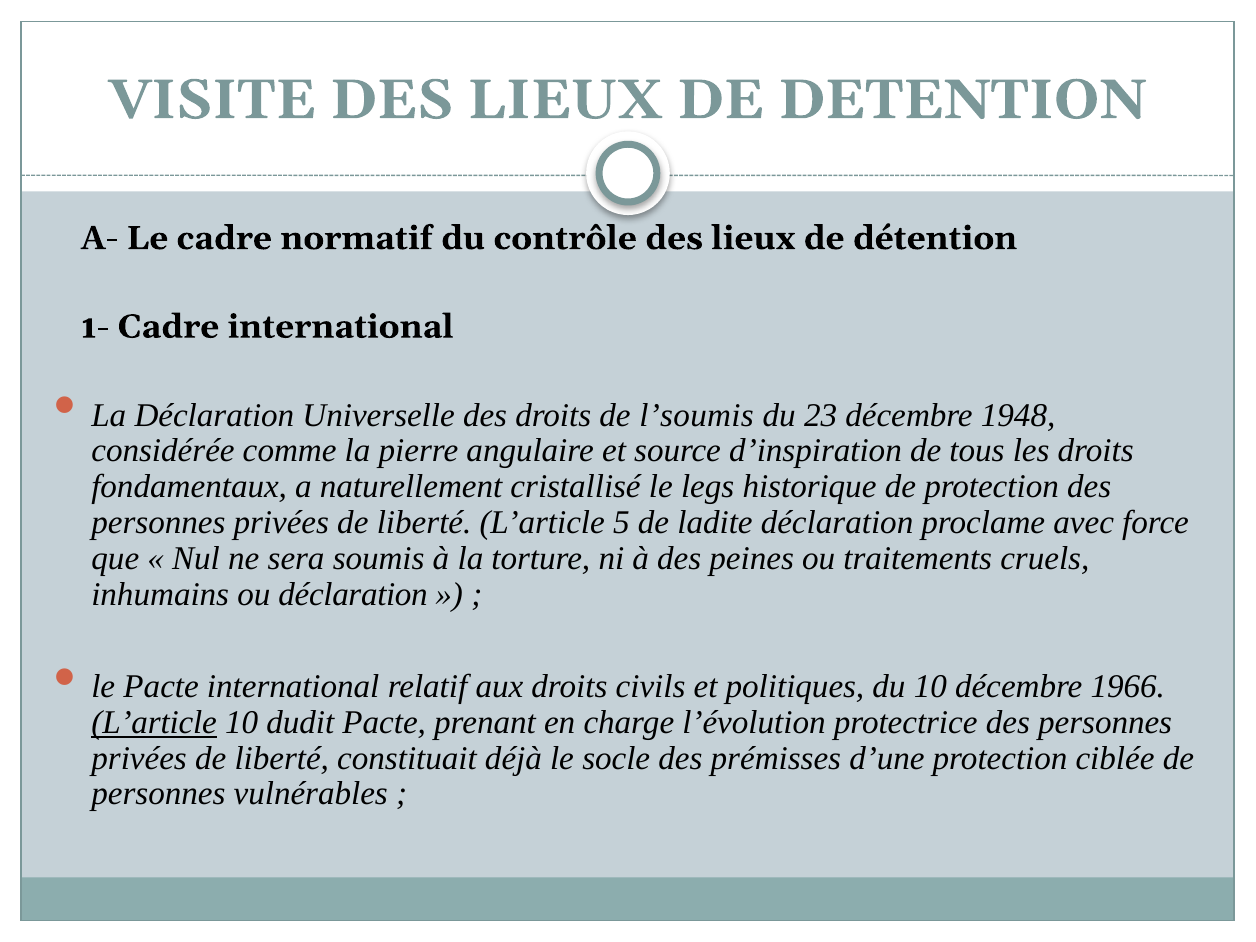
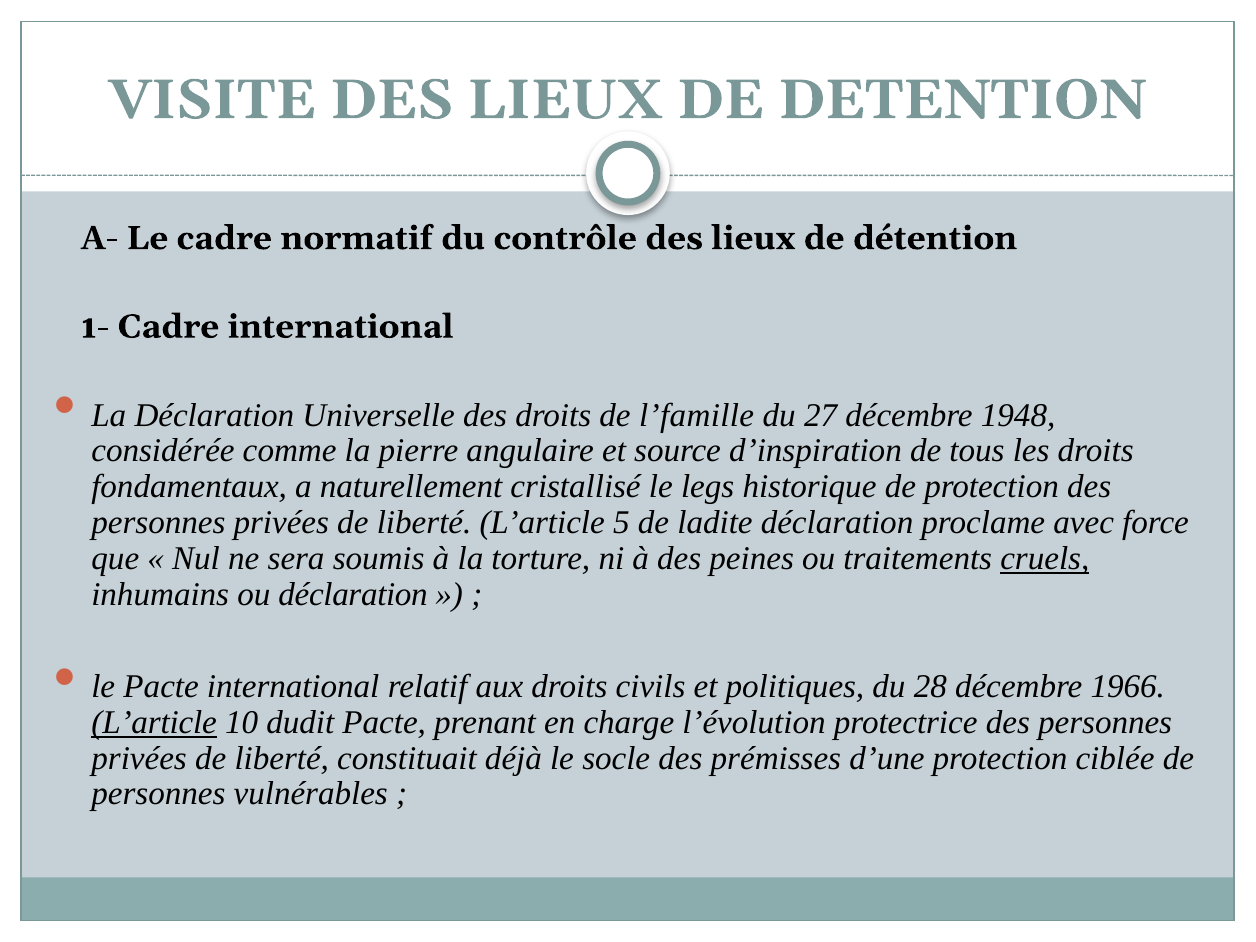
l’soumis: l’soumis -> l’famille
23: 23 -> 27
cruels underline: none -> present
du 10: 10 -> 28
